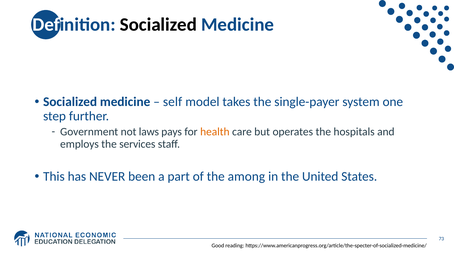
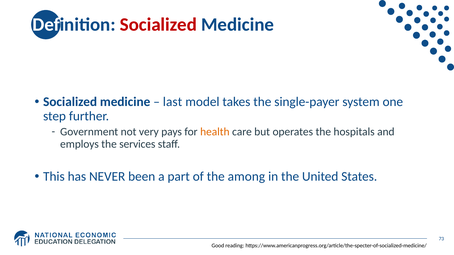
Socialized at (158, 25) colour: black -> red
self: self -> last
laws: laws -> very
